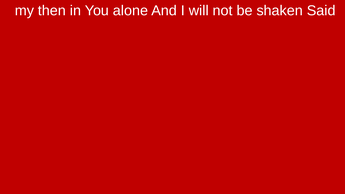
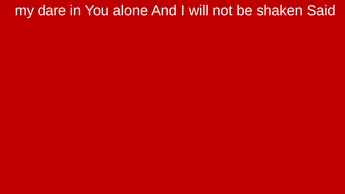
then: then -> dare
